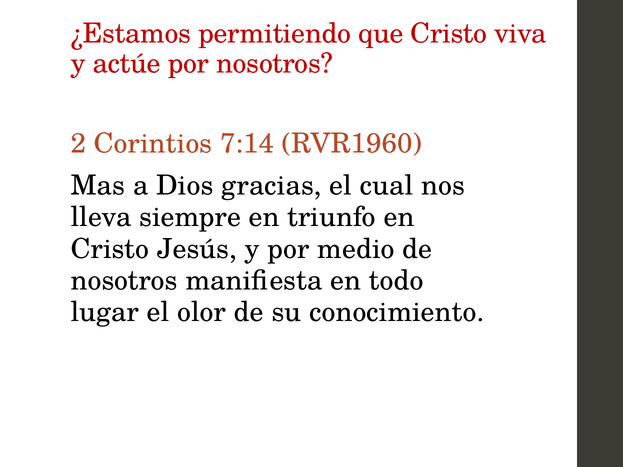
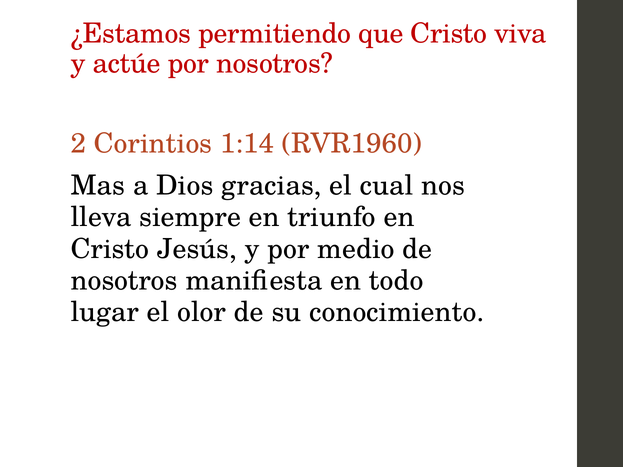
7:14: 7:14 -> 1:14
